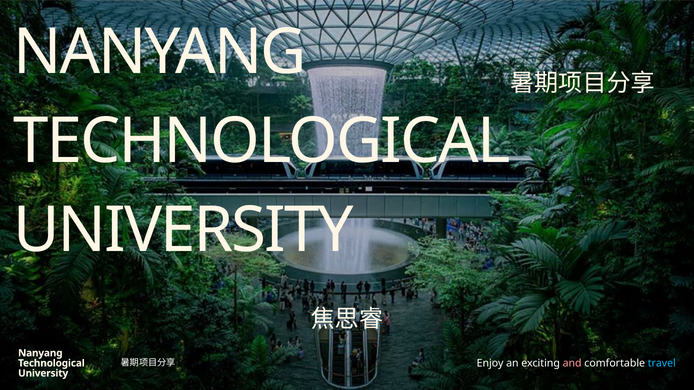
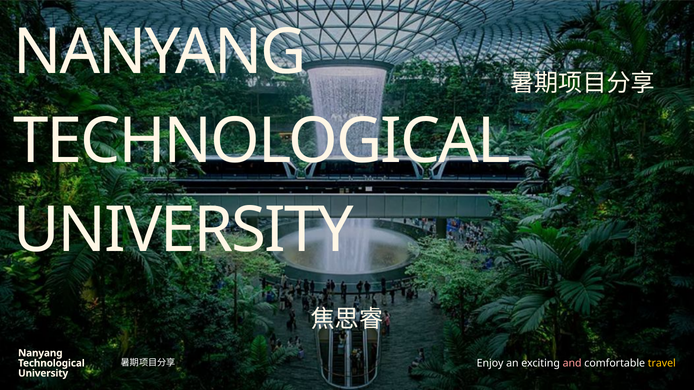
travel colour: light blue -> yellow
